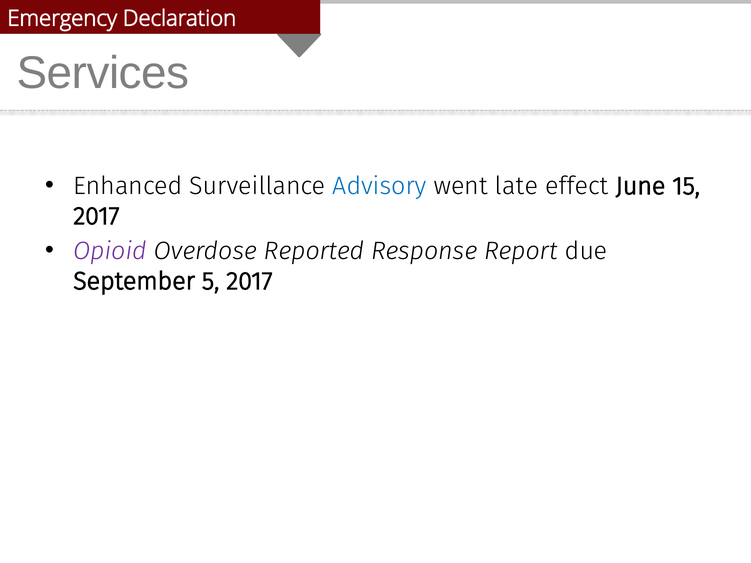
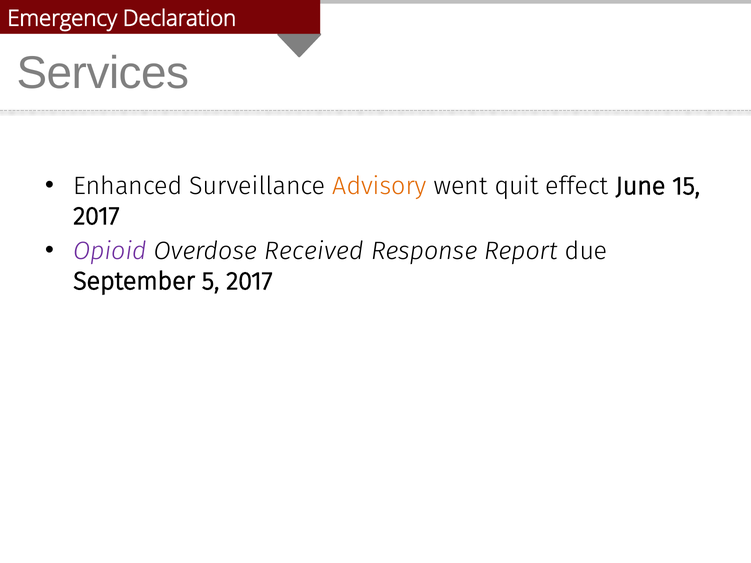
Advisory colour: blue -> orange
late: late -> quit
Reported: Reported -> Received
